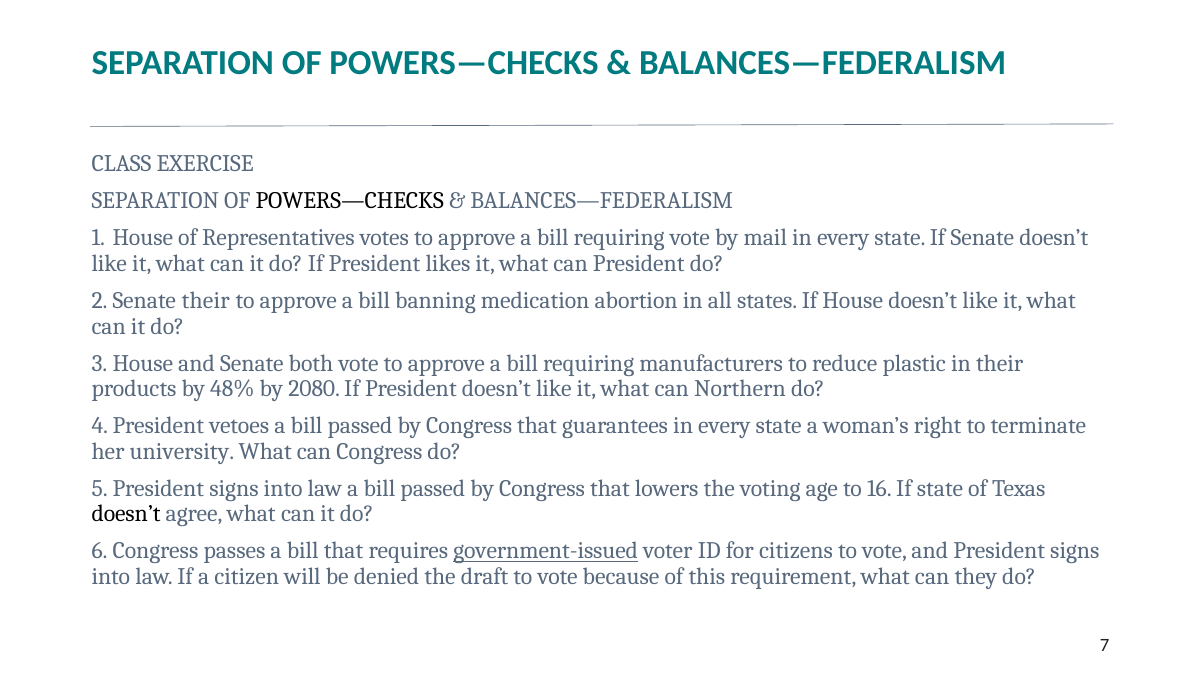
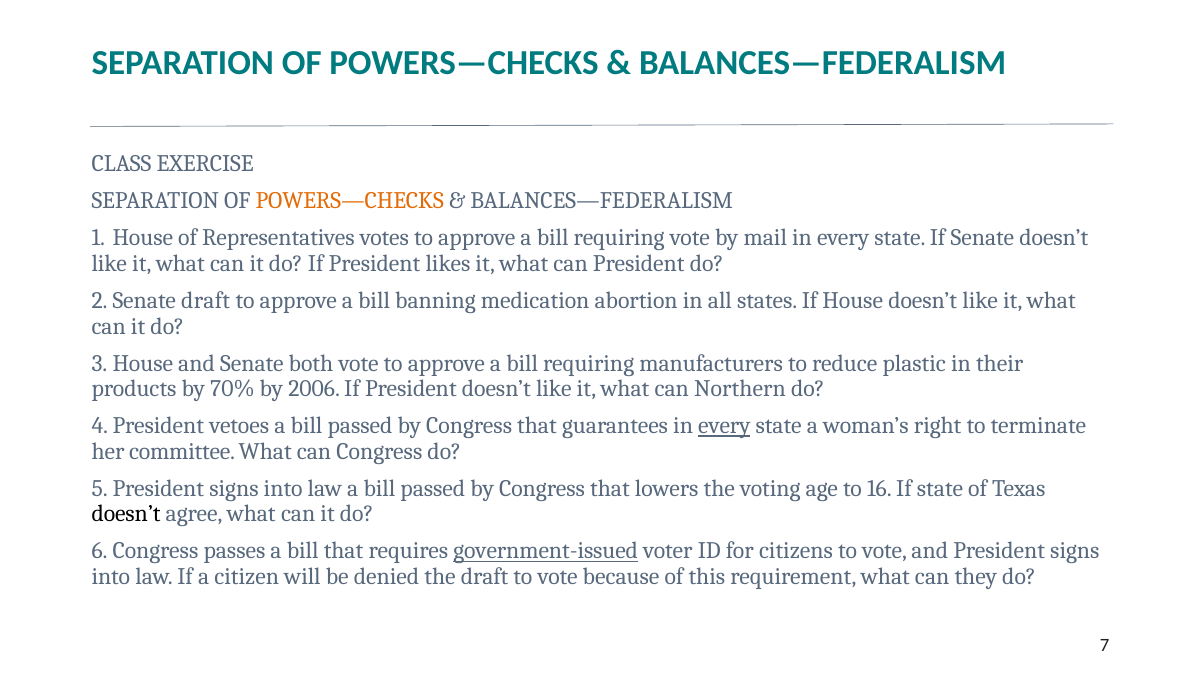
POWERS—CHECKS at (350, 201) colour: black -> orange
their at (206, 300): their -> draft
48%: 48% -> 70%
2080: 2080 -> 2006
every at (724, 426) underline: none -> present
university: university -> committee
